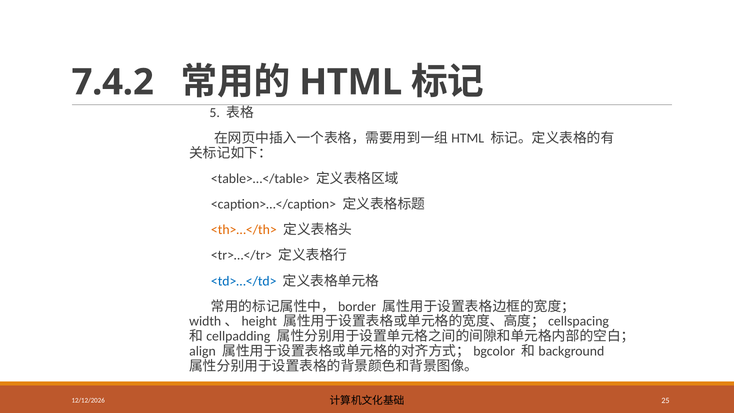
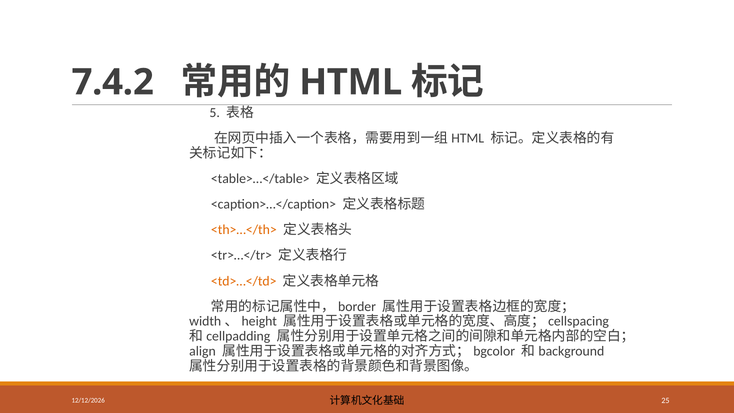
<td>…</td> colour: blue -> orange
